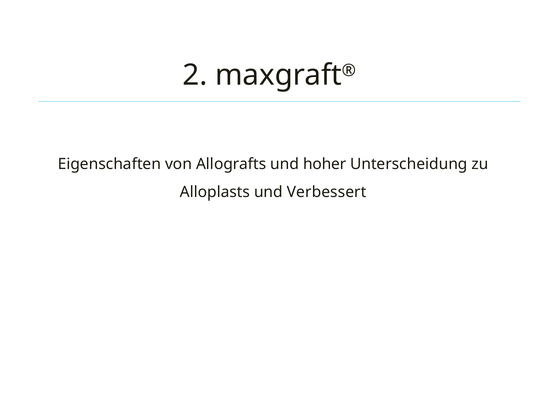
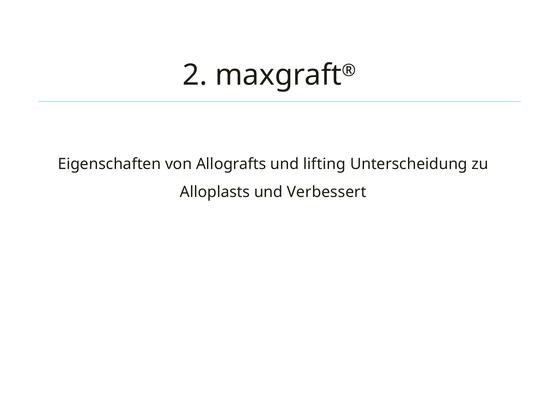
hoher: hoher -> lifting
